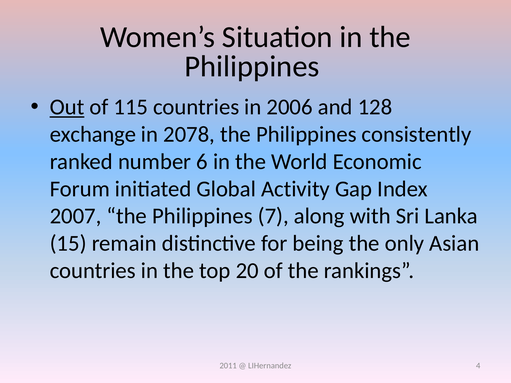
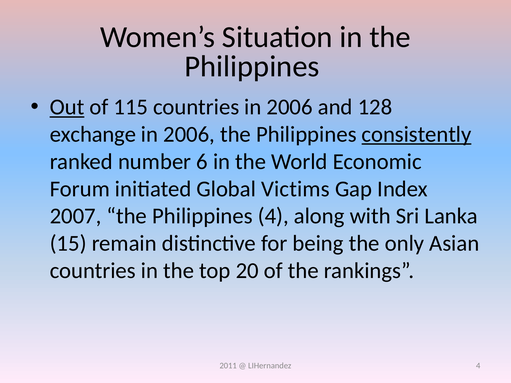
2078 at (189, 134): 2078 -> 2006
consistently underline: none -> present
Activity: Activity -> Victims
Philippines 7: 7 -> 4
